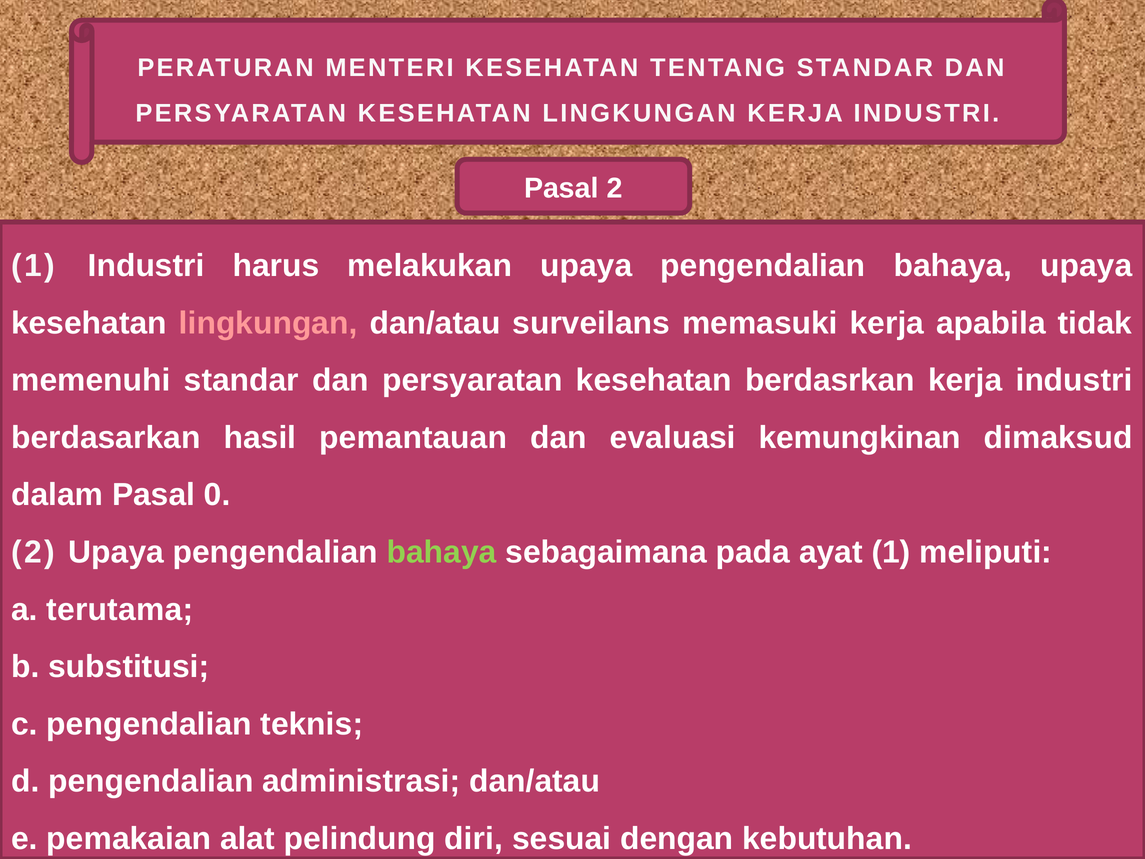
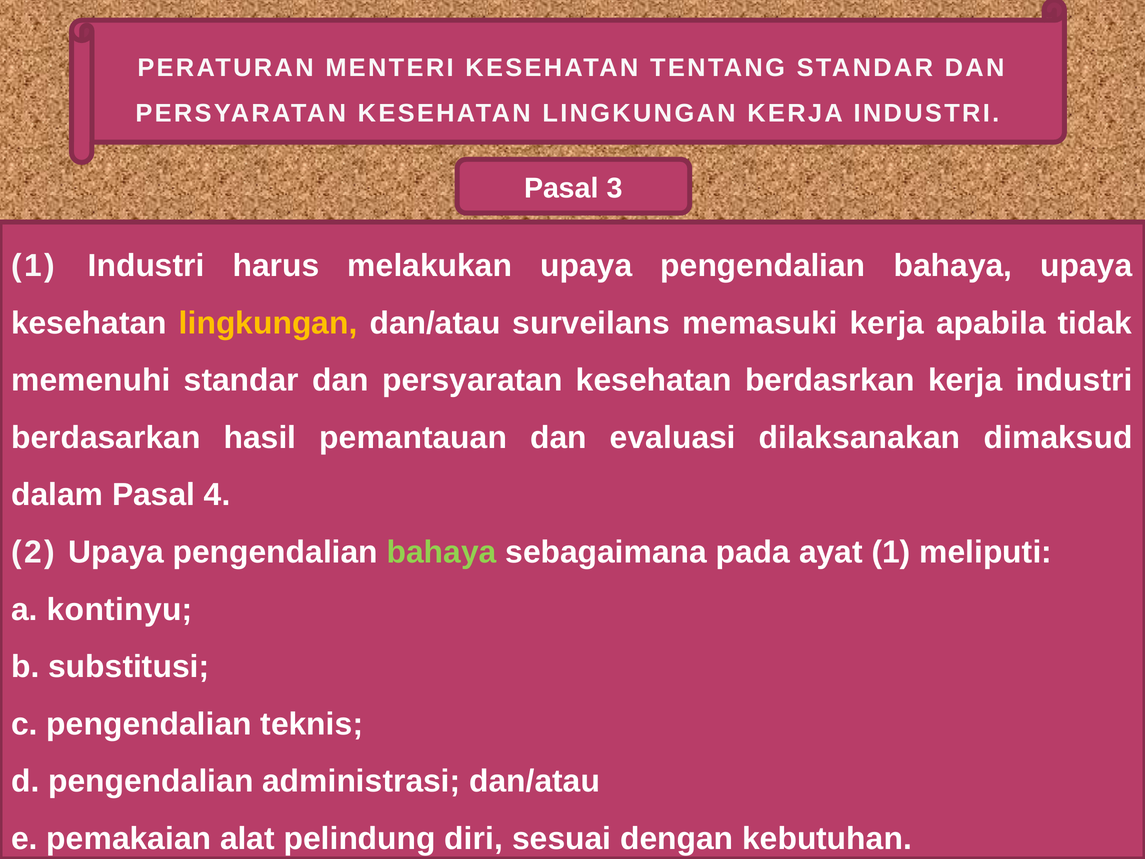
Pasal 2: 2 -> 3
lingkungan at (268, 323) colour: pink -> yellow
kemungkinan: kemungkinan -> dilaksanakan
0: 0 -> 4
terutama: terutama -> kontinyu
